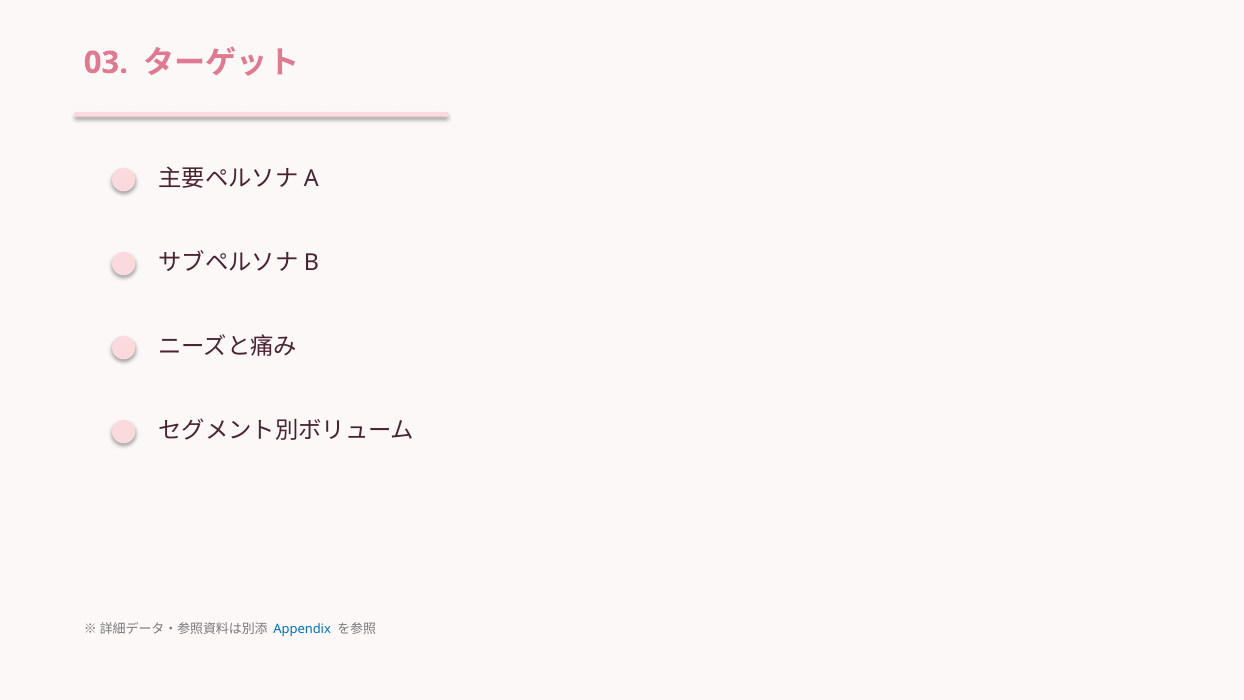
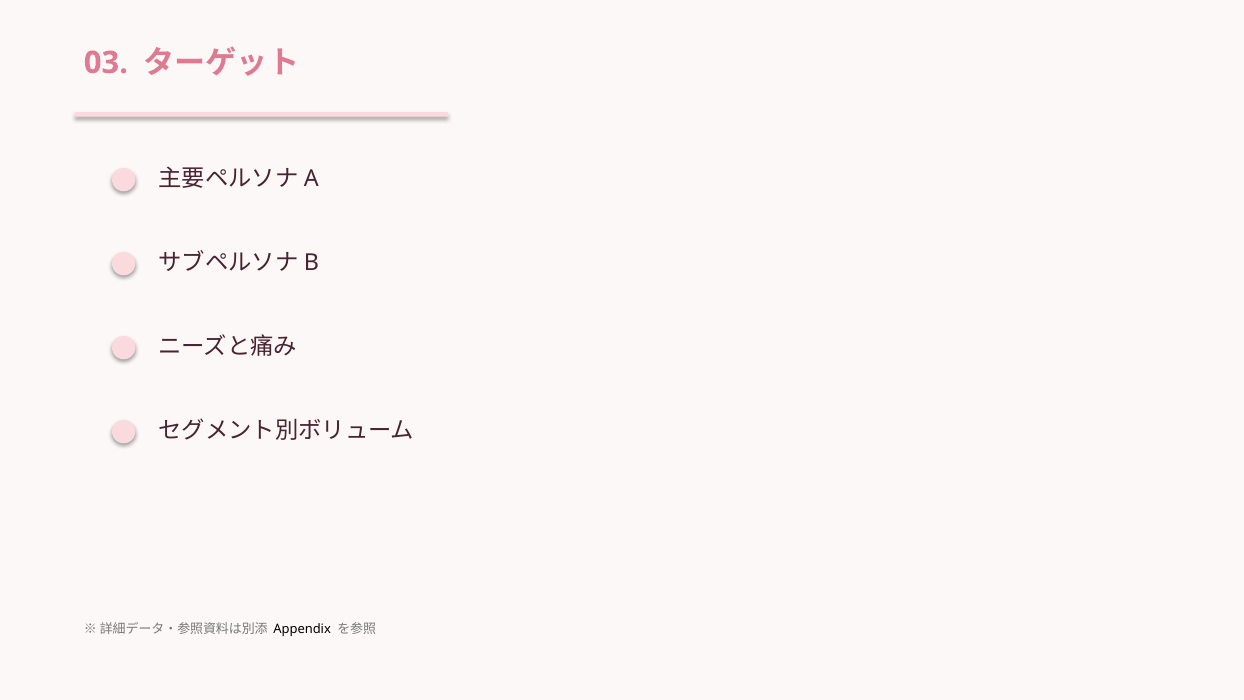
Appendix colour: blue -> black
